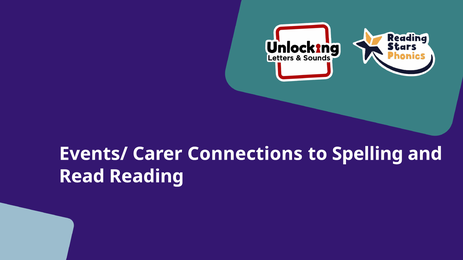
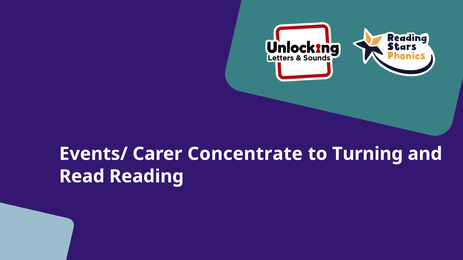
Connections: Connections -> Concentrate
Spelling: Spelling -> Turning
